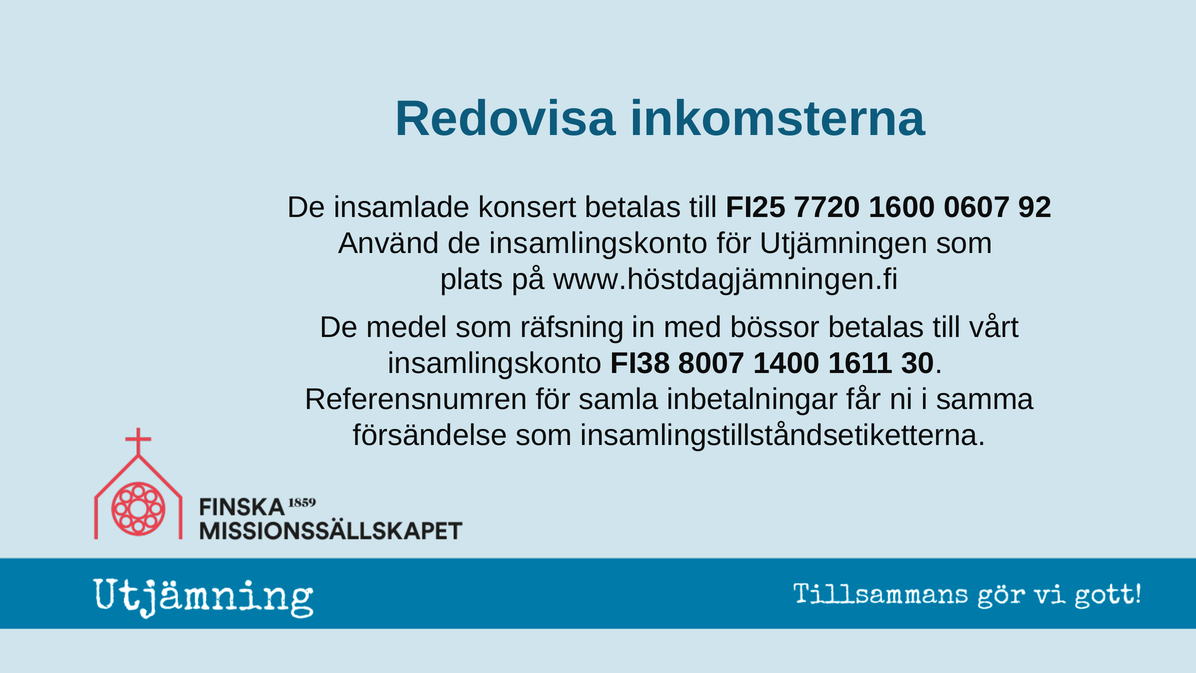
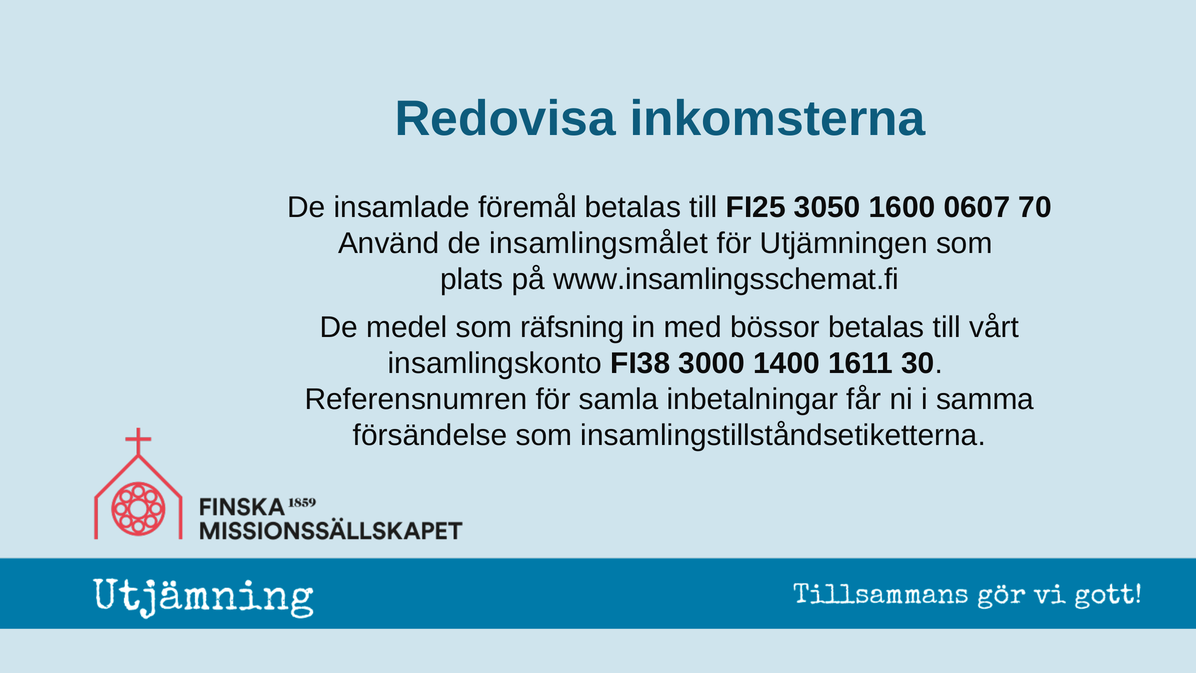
konsert: konsert -> föremål
7720: 7720 -> 3050
92: 92 -> 70
de insamlingskonto: insamlingskonto -> insamlingsmålet
www.höstdagjämningen.fi: www.höstdagjämningen.fi -> www.insamlingsschemat.fi
8007: 8007 -> 3000
